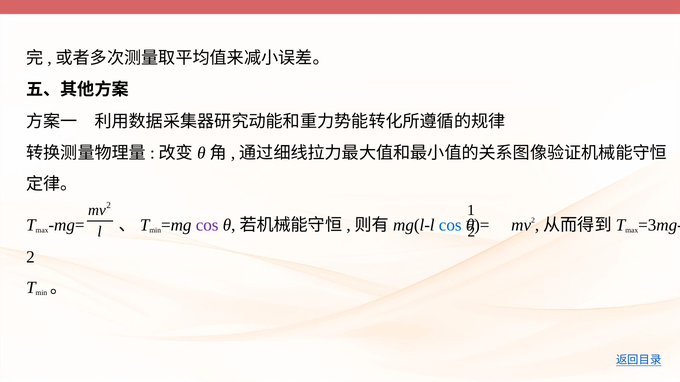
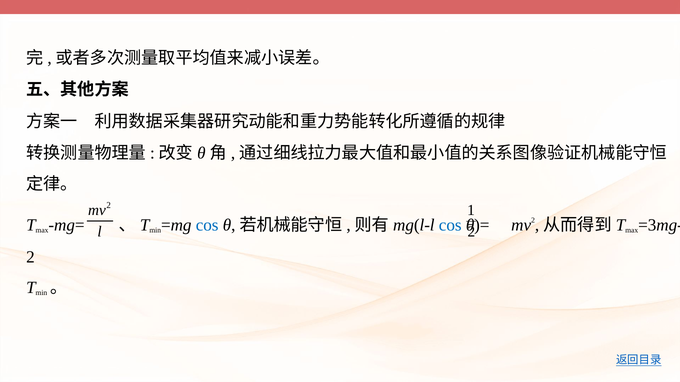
cos at (207, 225) colour: purple -> blue
